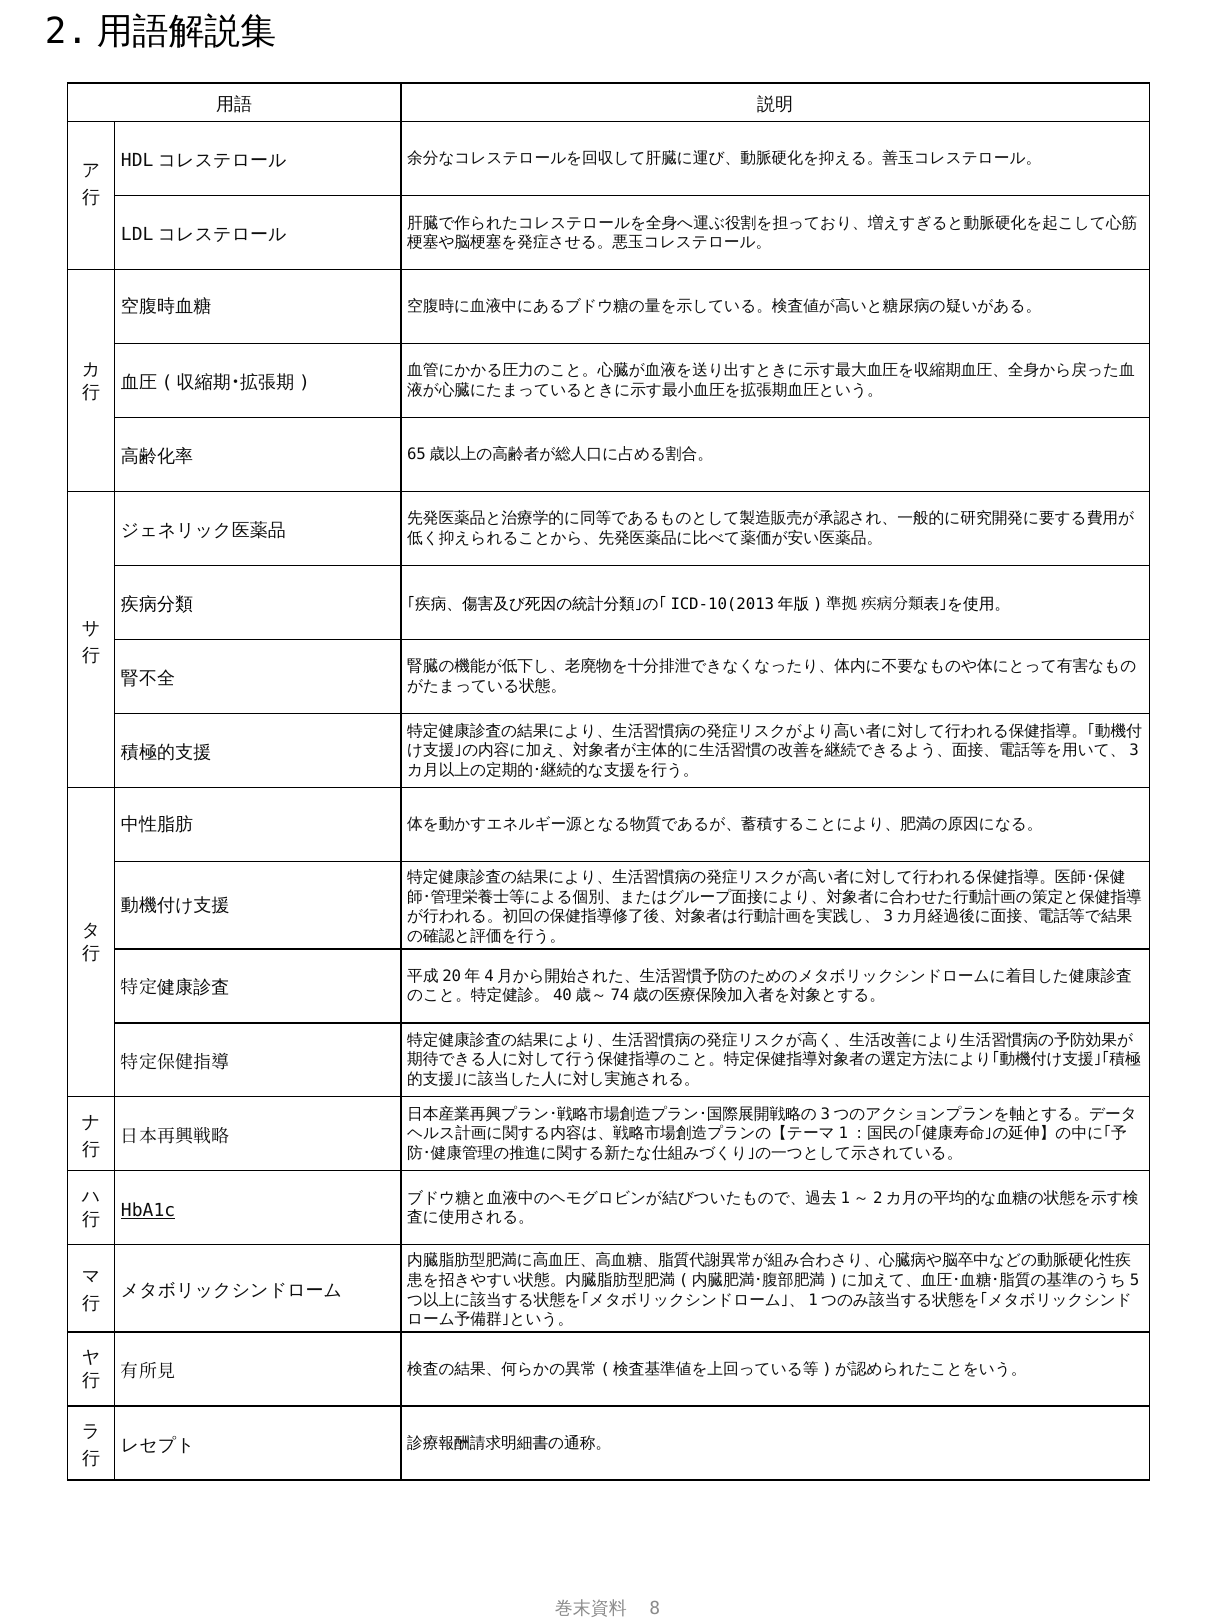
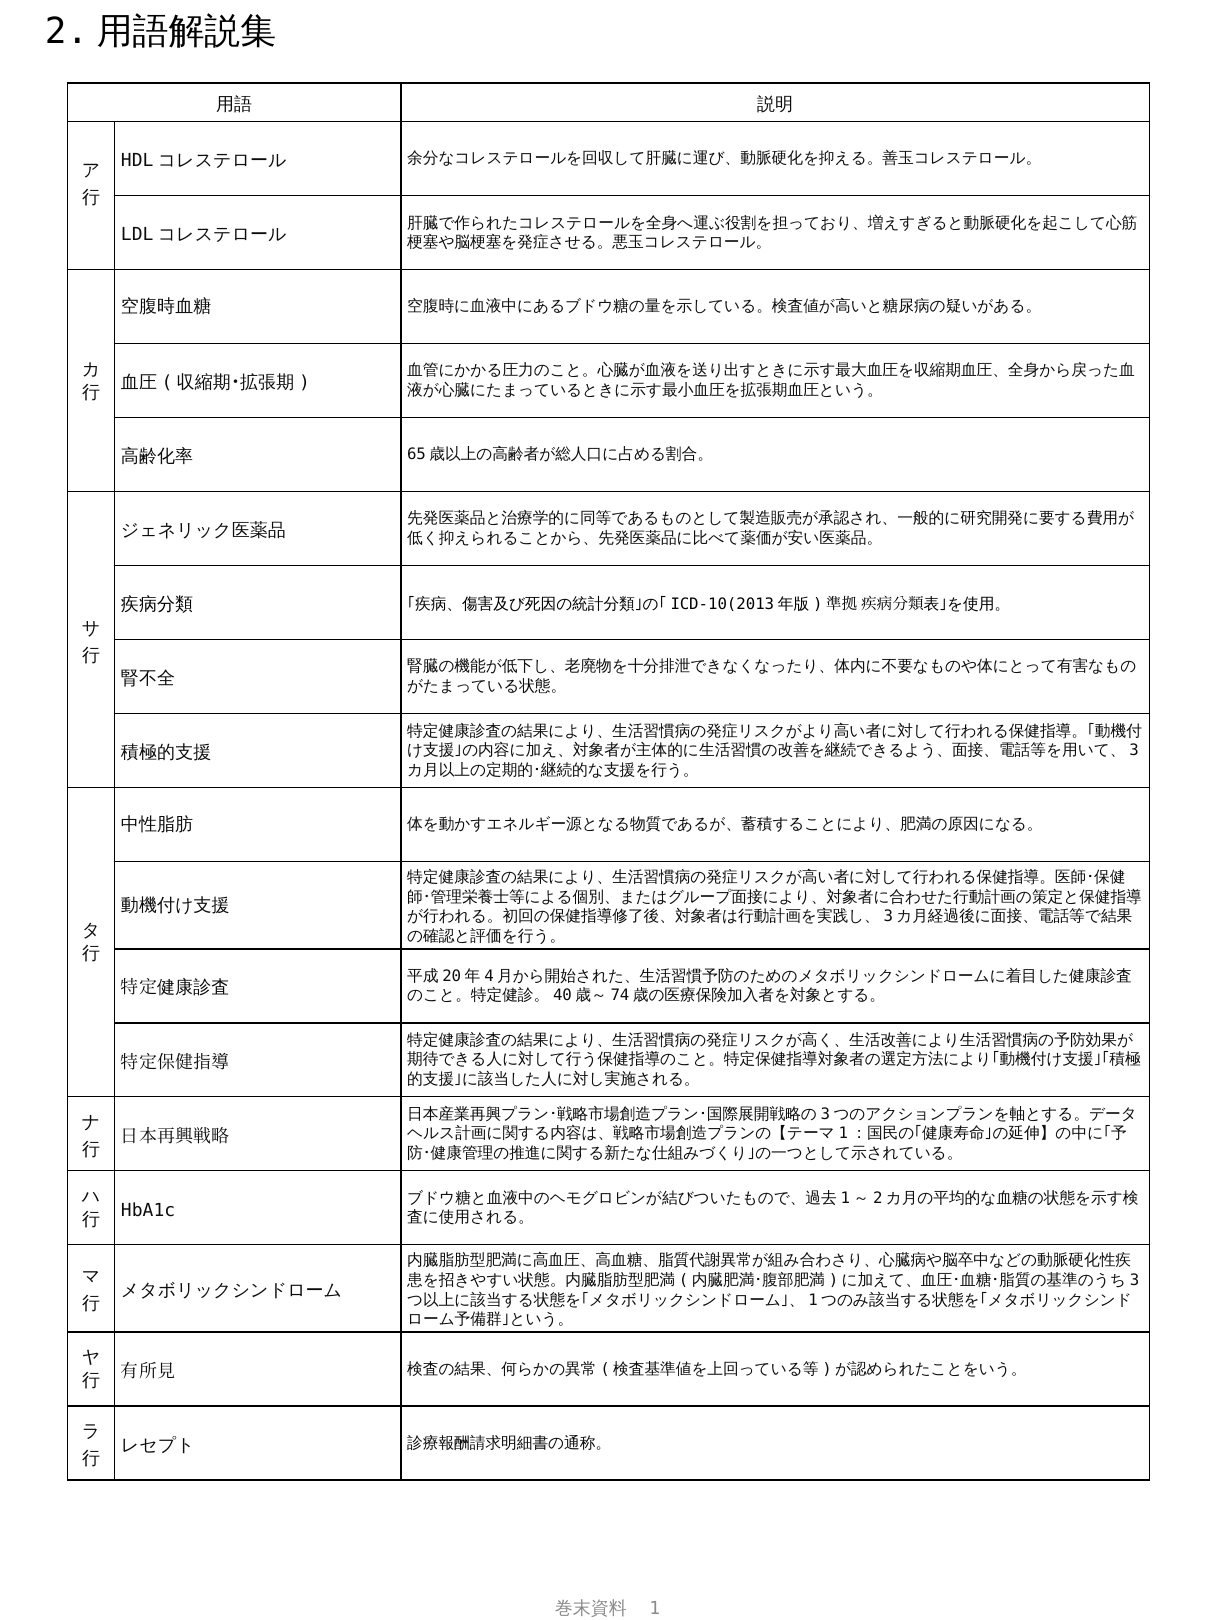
HbA1c underline: present -> none
5 at (1135, 1280): 5 -> 3
8: 8 -> 1
